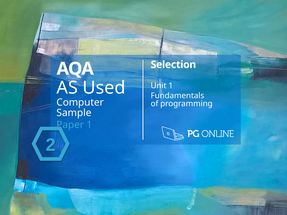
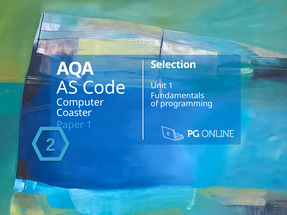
Used: Used -> Code
Sample: Sample -> Coaster
